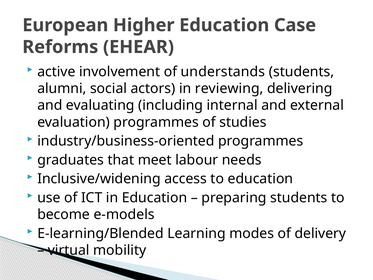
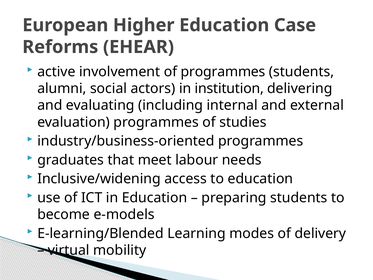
of understands: understands -> programmes
reviewing: reviewing -> institution
